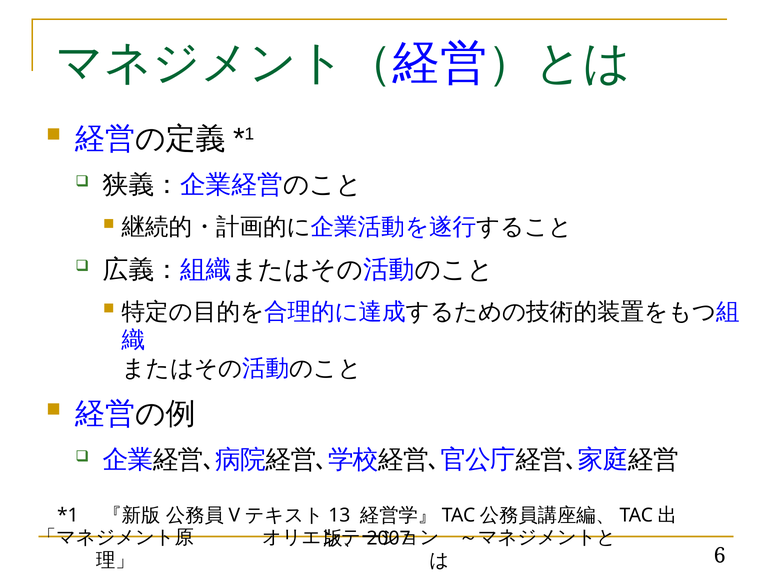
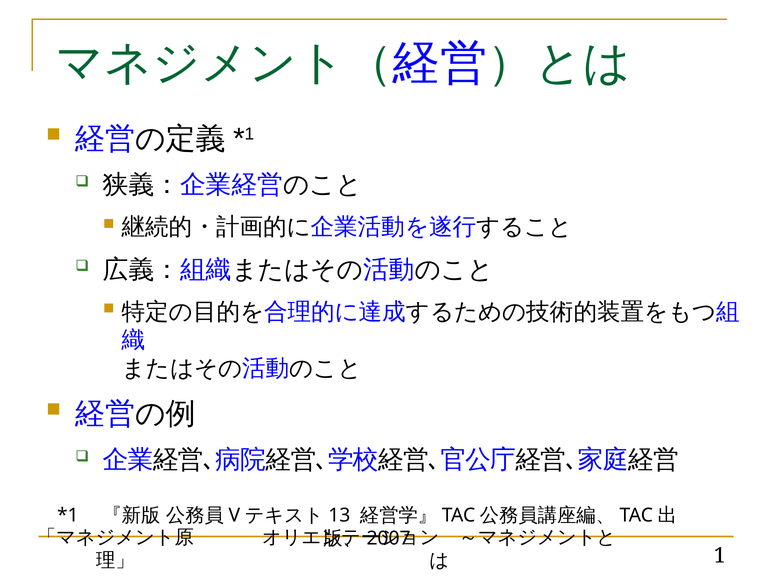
6: 6 -> 1
